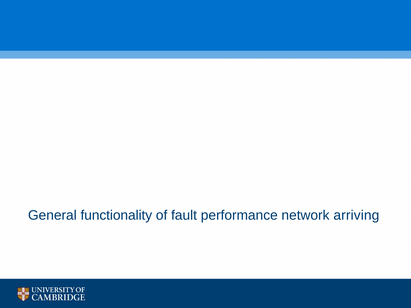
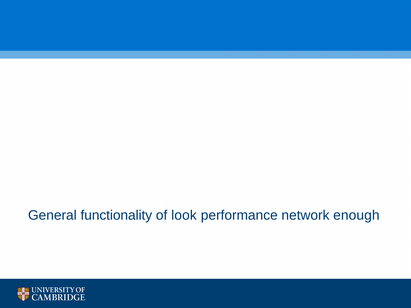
fault: fault -> look
arriving: arriving -> enough
